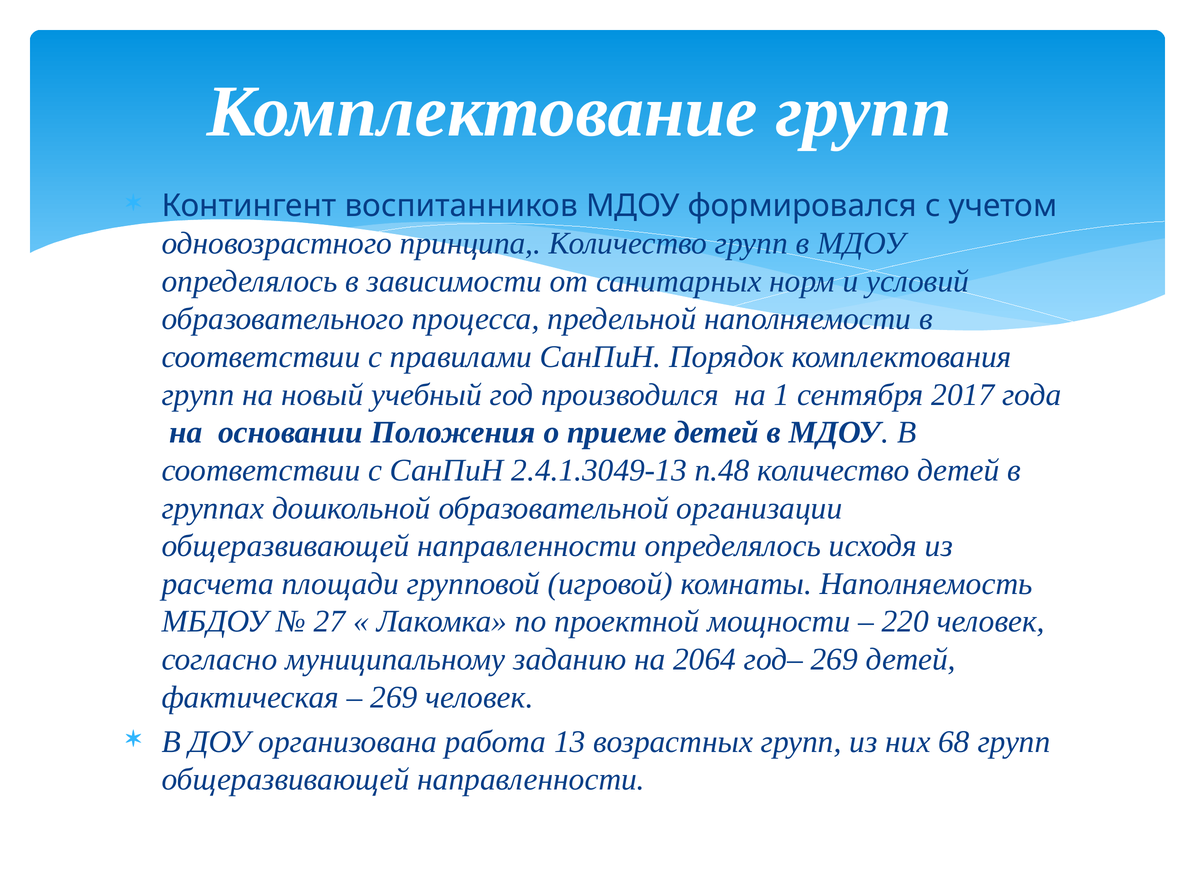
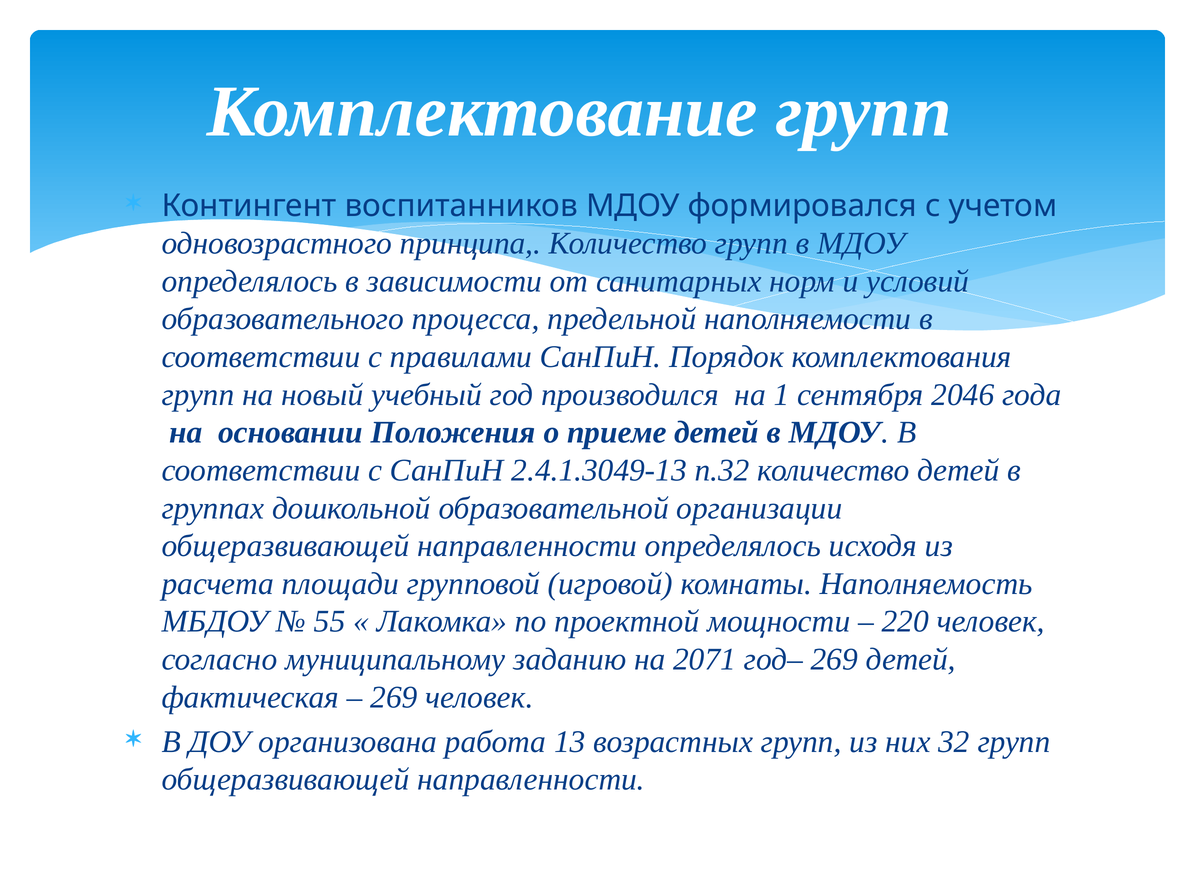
2017: 2017 -> 2046
п.48: п.48 -> п.32
27: 27 -> 55
2064: 2064 -> 2071
68: 68 -> 32
